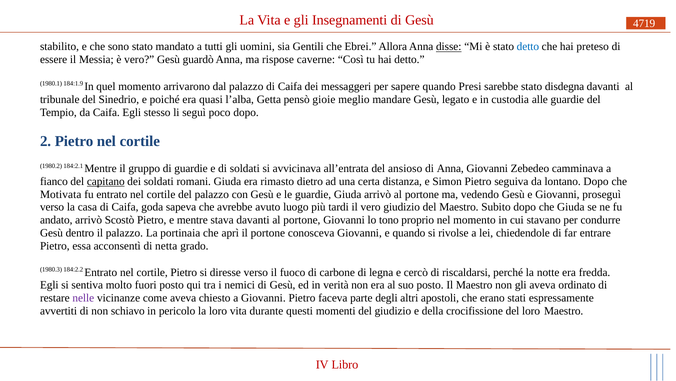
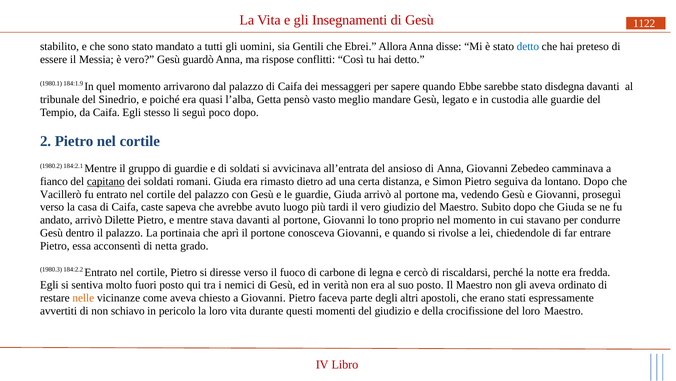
4719: 4719 -> 1122
disse underline: present -> none
caverne: caverne -> conflitti
Presi: Presi -> Ebbe
gioie: gioie -> vasto
Motivata: Motivata -> Vacillerò
goda: goda -> caste
Scostò: Scostò -> Dilette
nelle colour: purple -> orange
